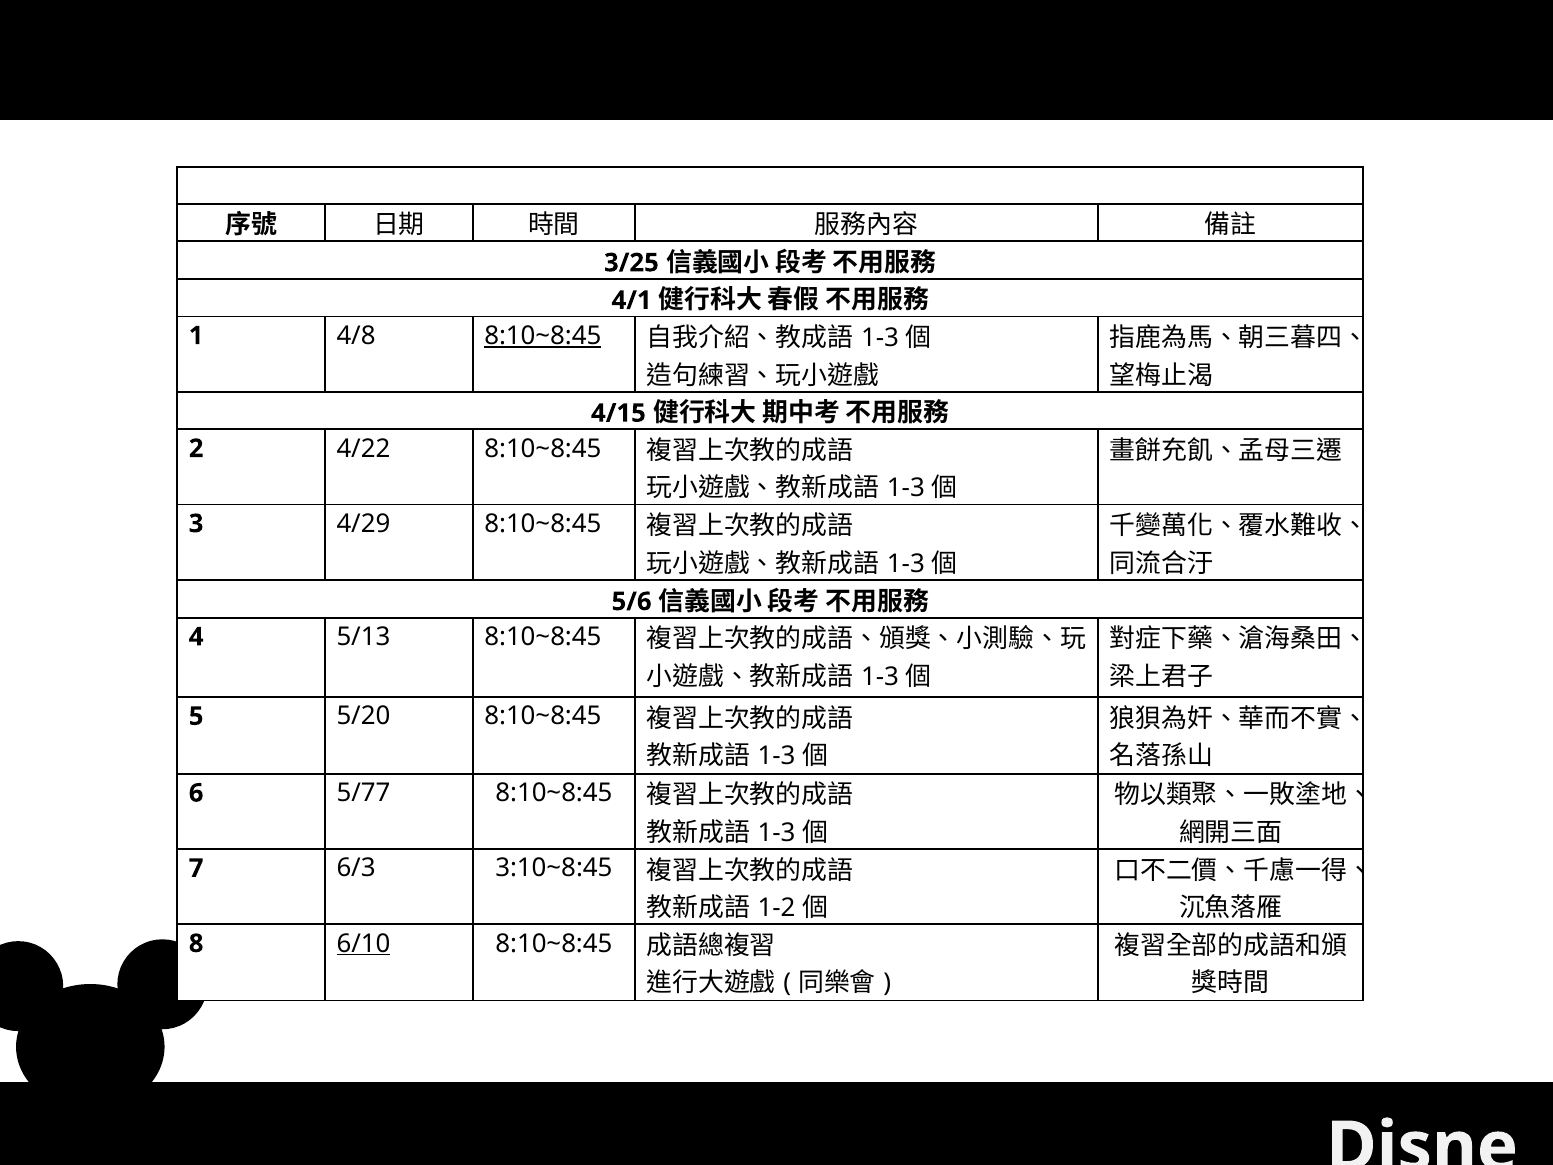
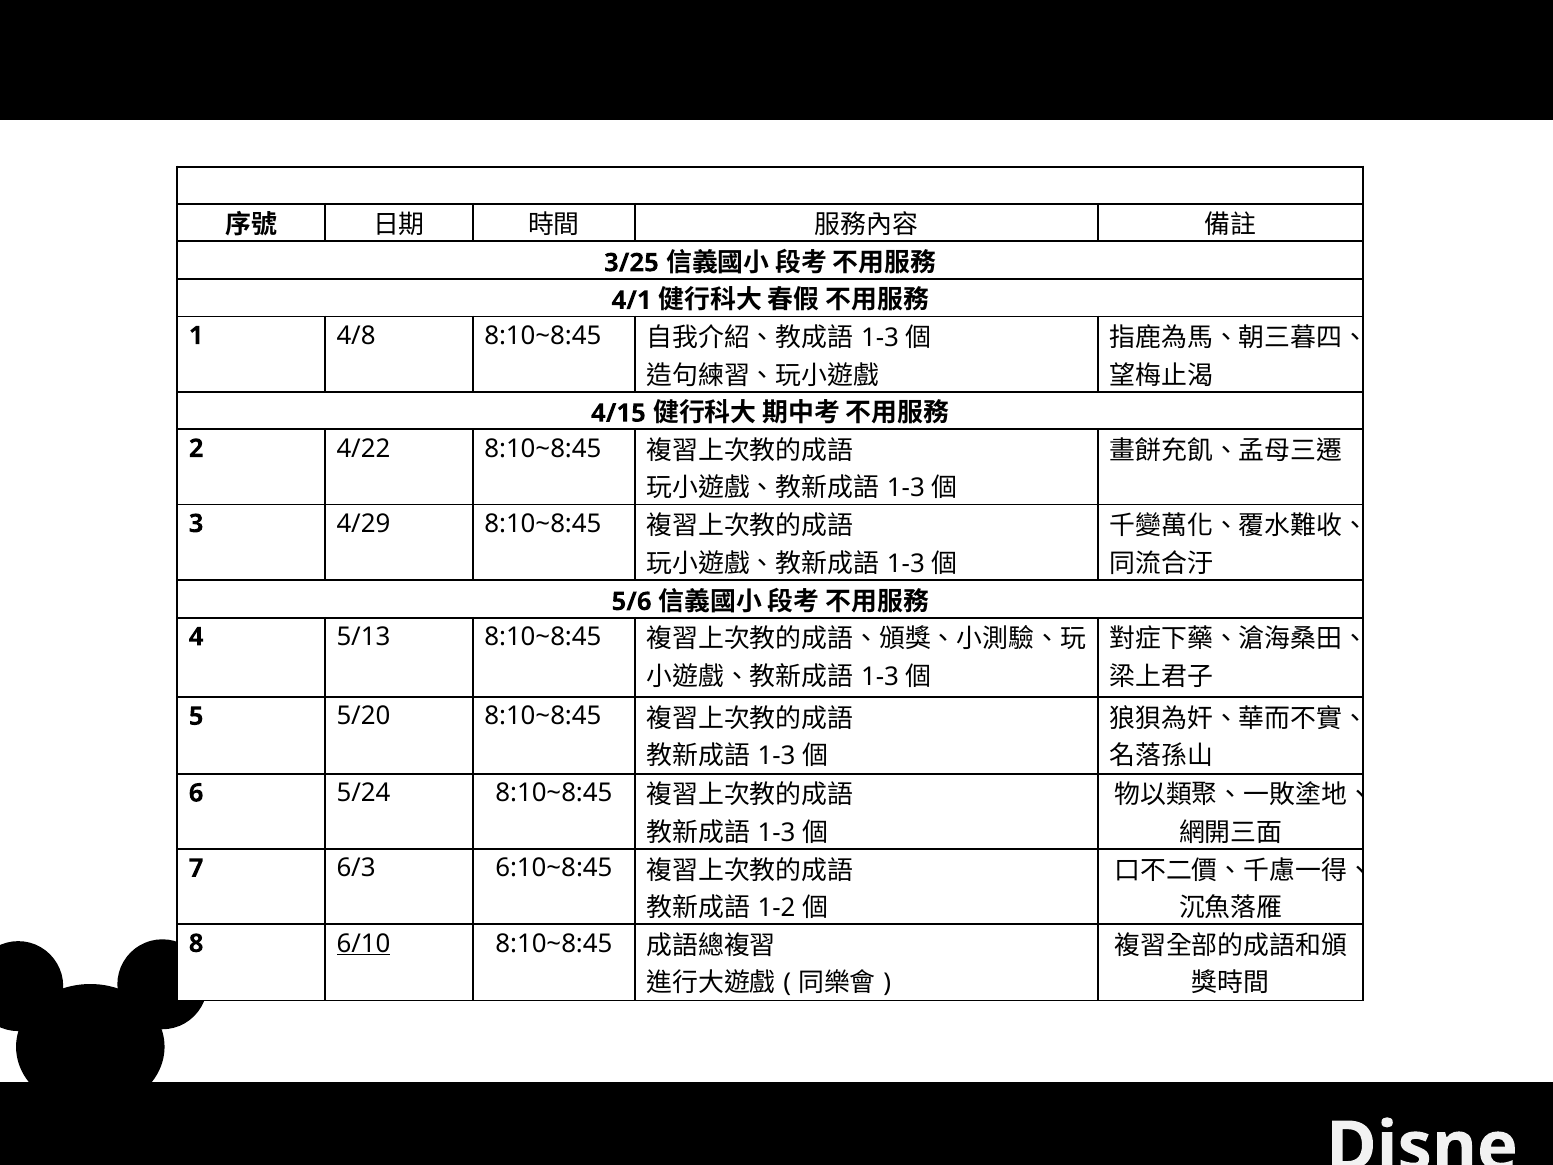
8:10~8:45 at (543, 336) underline: present -> none
5/77: 5/77 -> 5/24
3:10~8:45: 3:10~8:45 -> 6:10~8:45
